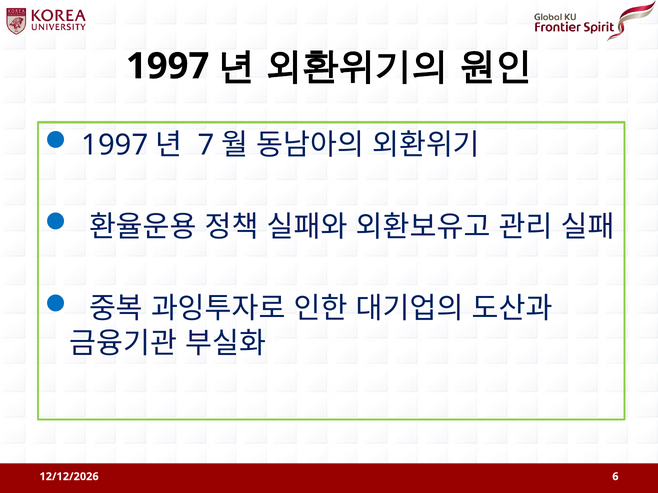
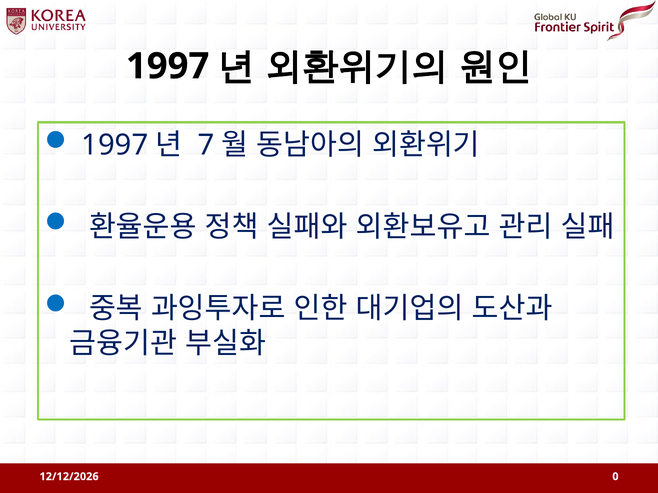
6: 6 -> 0
